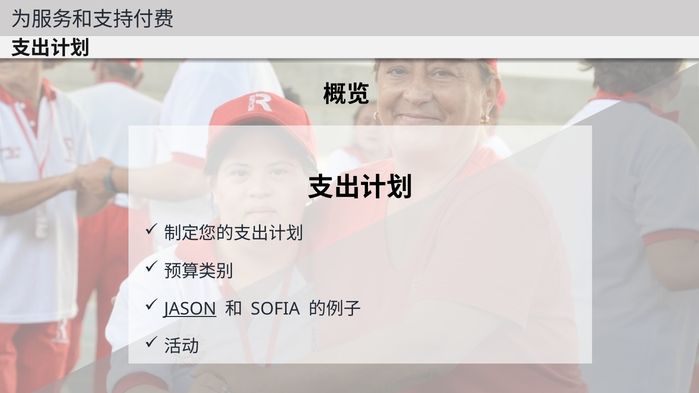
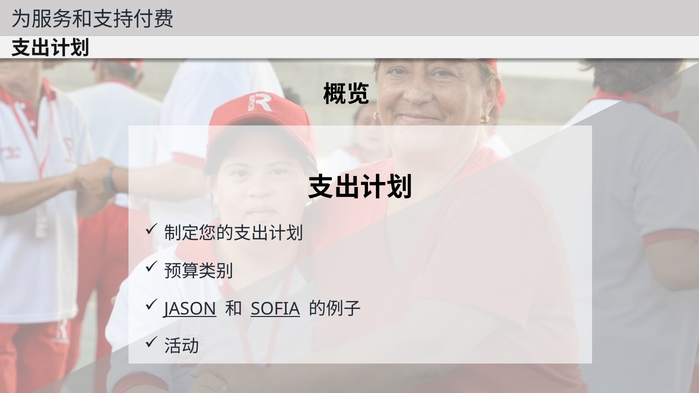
SOFIA underline: none -> present
